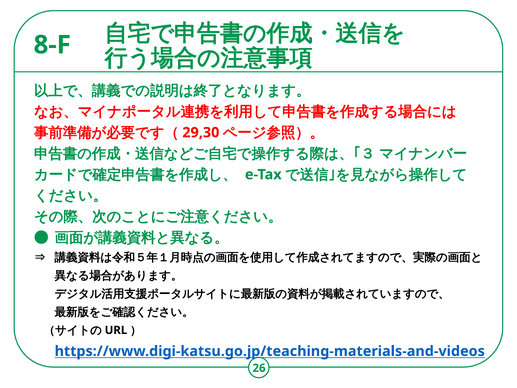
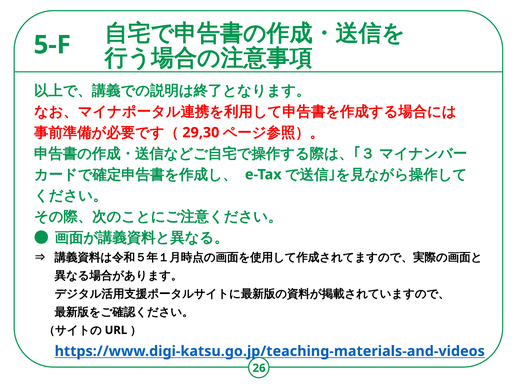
8-F: 8-F -> 5-F
